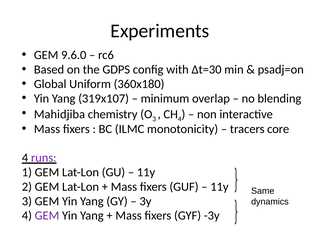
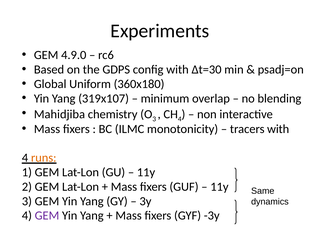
9.6.0: 9.6.0 -> 4.9.0
tracers core: core -> with
runs colour: purple -> orange
